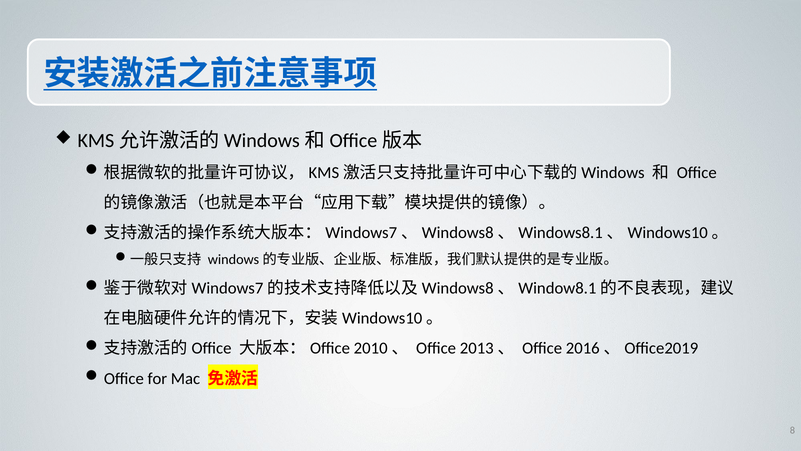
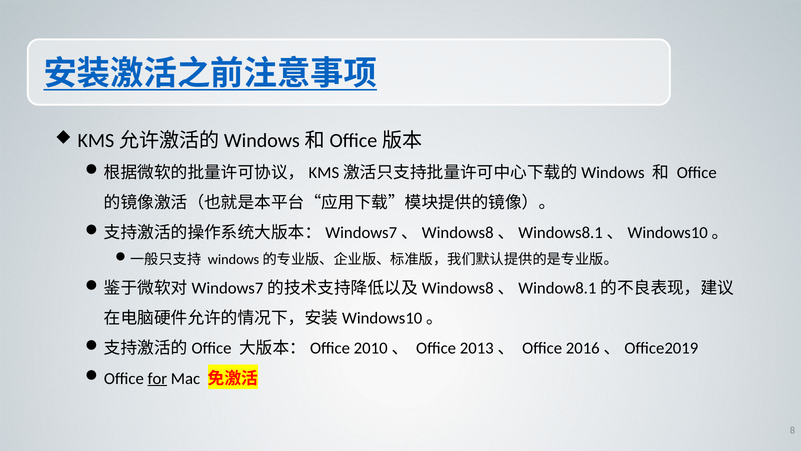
for underline: none -> present
